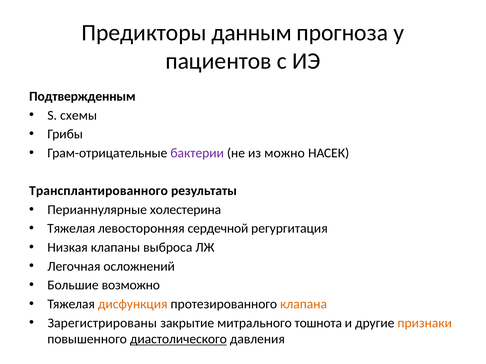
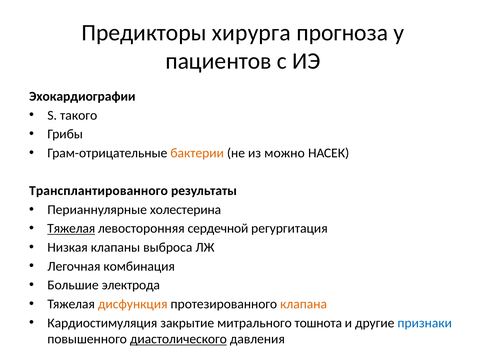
данным: данным -> хирурга
Подтвержденным: Подтвержденным -> Эхокардиографии
схемы: схемы -> такого
бактерии colour: purple -> orange
Тяжелая at (71, 229) underline: none -> present
осложнений: осложнений -> комбинация
возможно: возможно -> электрода
Зарегистрированы: Зарегистрированы -> Кардиостимуляция
признаки colour: orange -> blue
